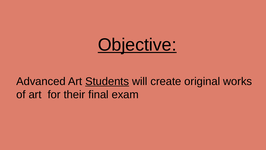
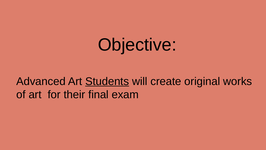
Objective underline: present -> none
